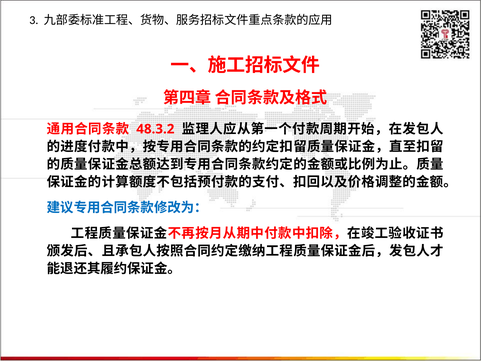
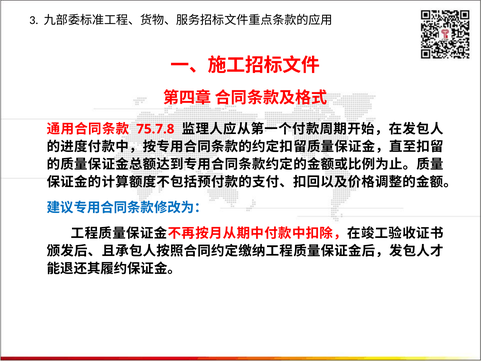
48.3.2: 48.3.2 -> 75.7.8
